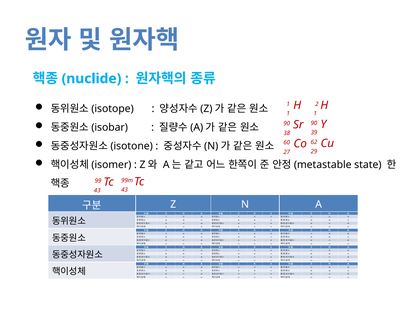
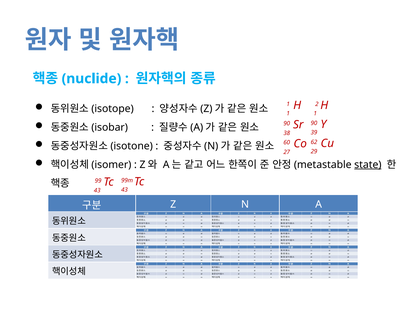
state underline: none -> present
